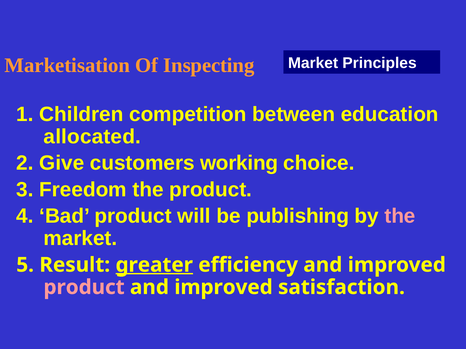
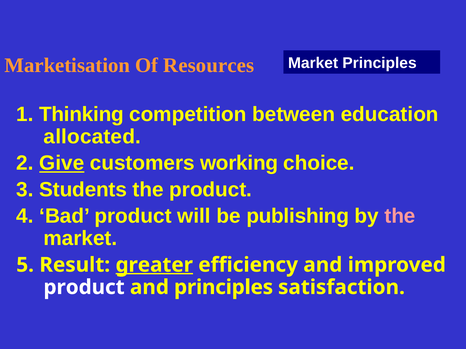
Inspecting: Inspecting -> Resources
Children: Children -> Thinking
Give underline: none -> present
Freedom: Freedom -> Students
product at (84, 288) colour: pink -> white
improved at (224, 288): improved -> principles
